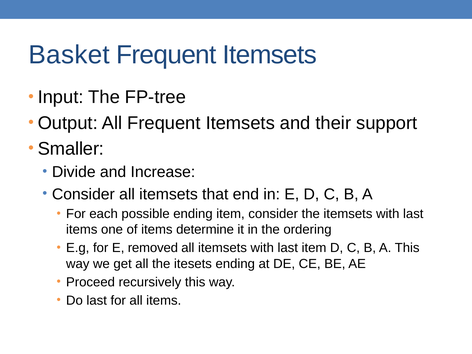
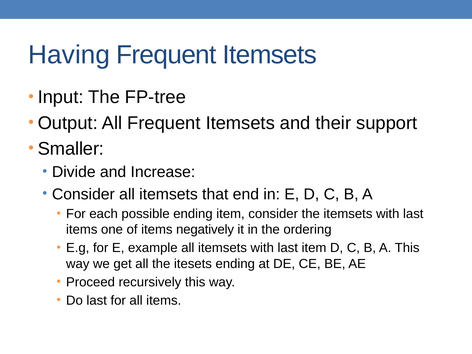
Basket: Basket -> Having
determine: determine -> negatively
removed: removed -> example
